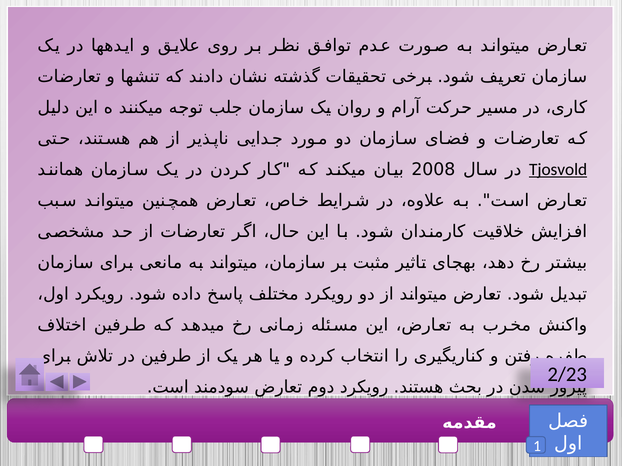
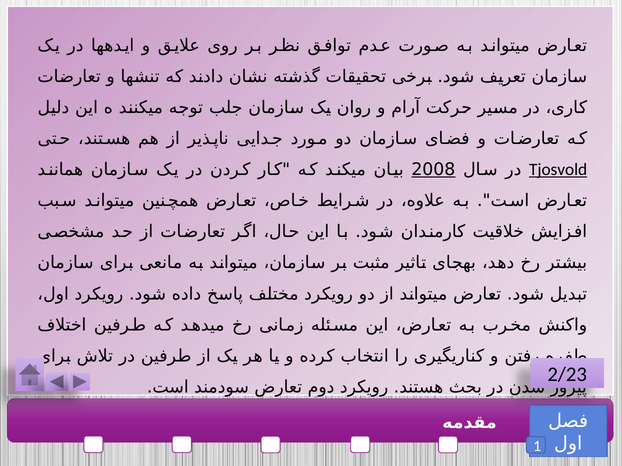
2008 underline: none -> present
